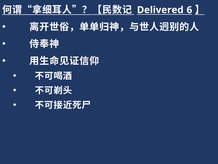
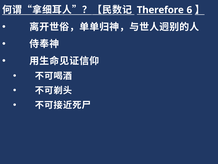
Delivered: Delivered -> Therefore
